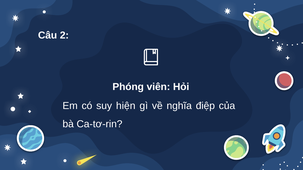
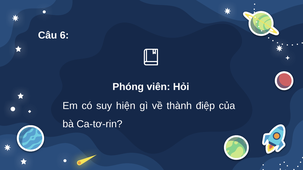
2: 2 -> 6
nghĩa: nghĩa -> thành
